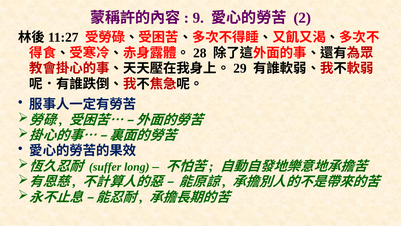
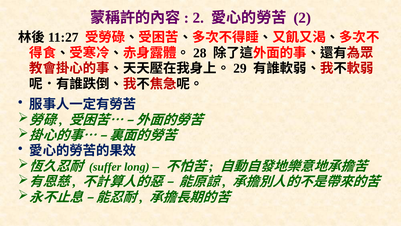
9 at (198, 18): 9 -> 2
